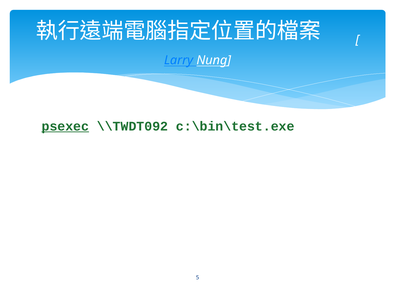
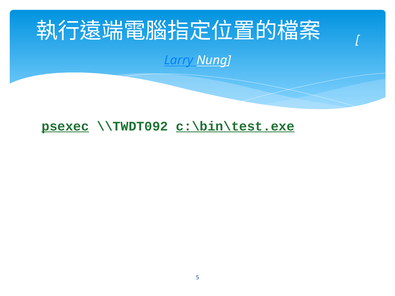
c:\bin\test.exe underline: none -> present
